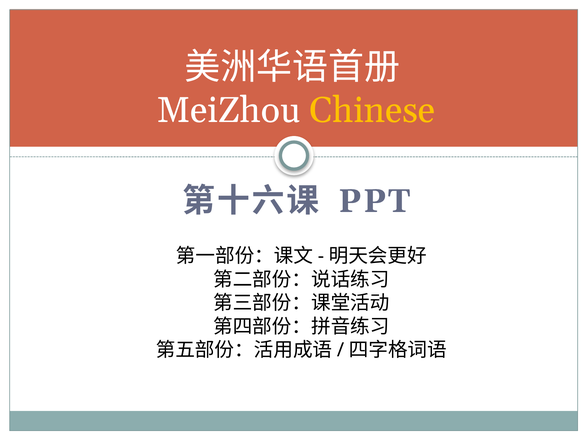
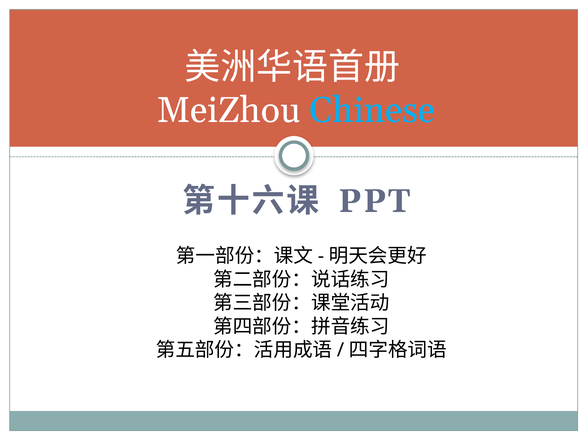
Chinese colour: yellow -> light blue
